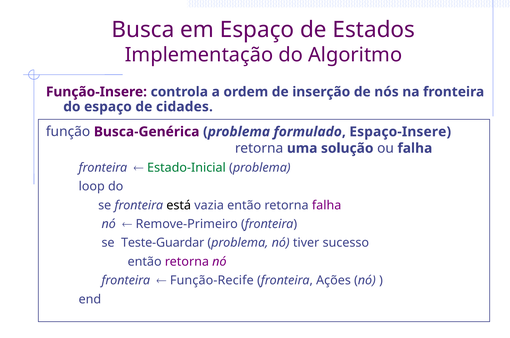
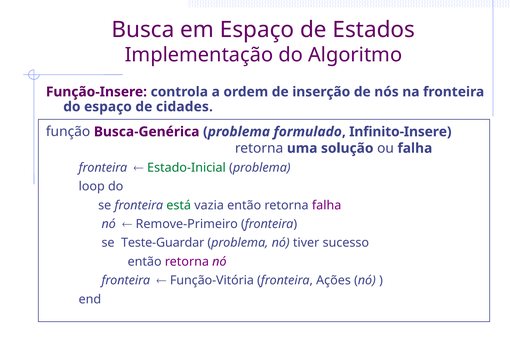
Espaço-Insere: Espaço-Insere -> Infinito-Insere
está colour: black -> green
Função-Recife: Função-Recife -> Função-Vitória
